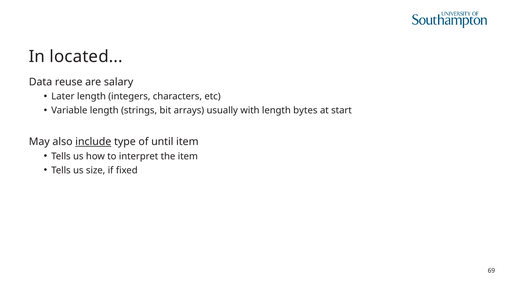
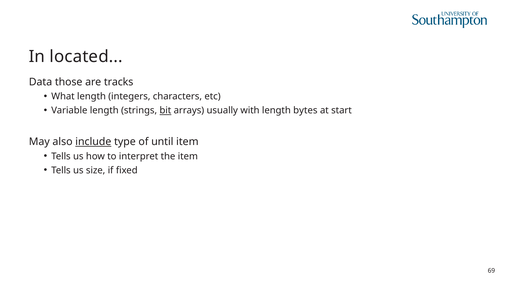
reuse: reuse -> those
salary: salary -> tracks
Later: Later -> What
bit underline: none -> present
